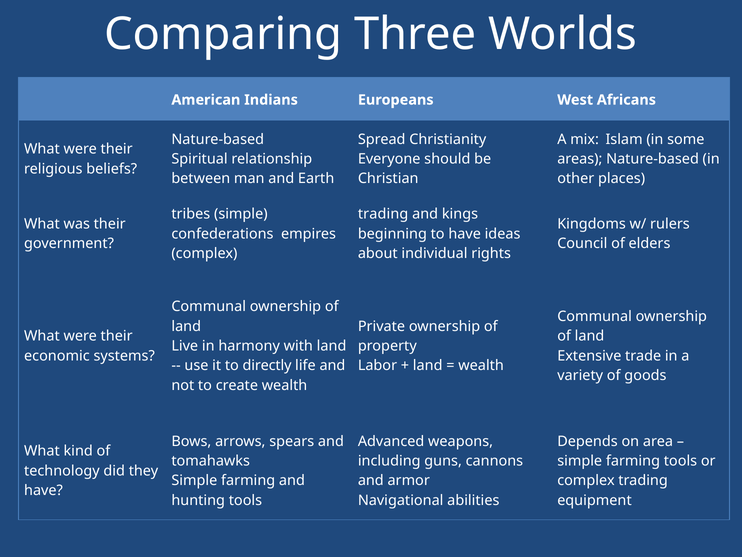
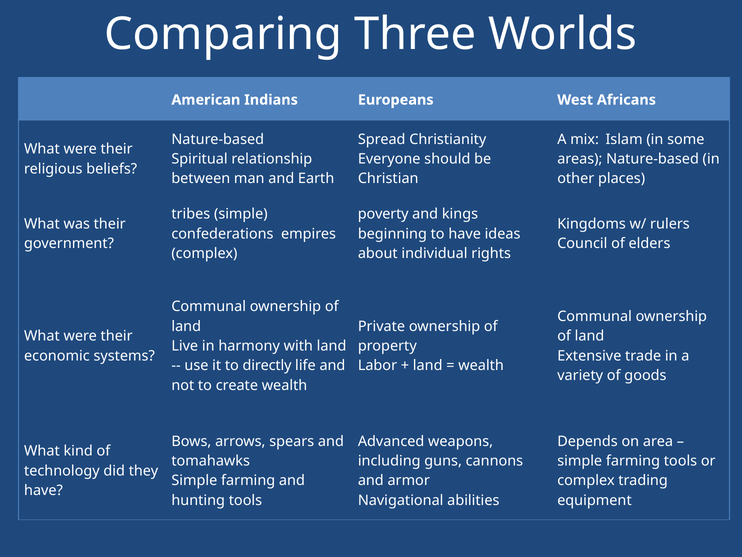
trading at (383, 214): trading -> poverty
